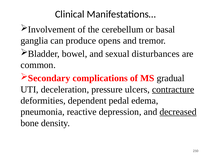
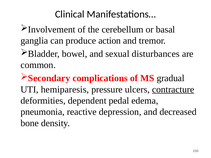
opens: opens -> action
deceleration: deceleration -> hemiparesis
decreased underline: present -> none
